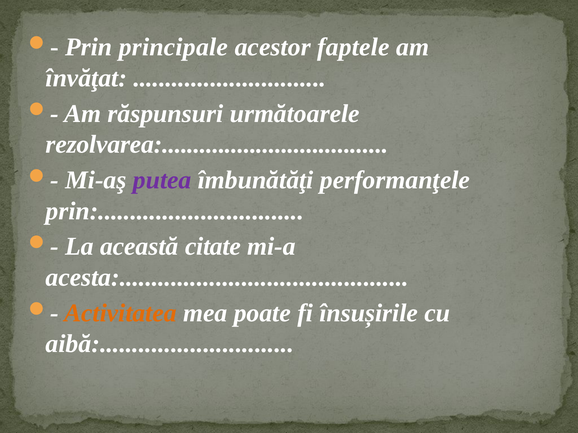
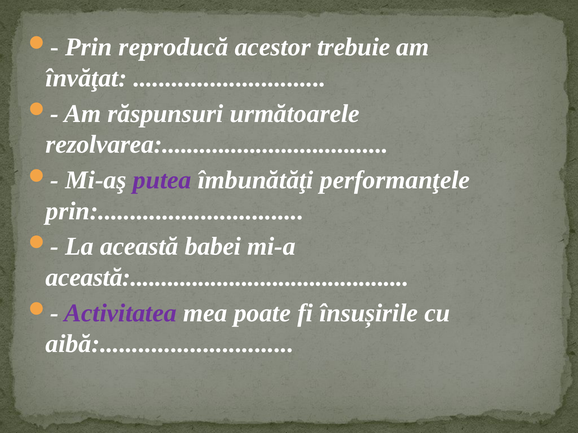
principale: principale -> reproducă
faptele: faptele -> trebuie
citate: citate -> babei
acesta at (227, 278): acesta -> această
Activitatea colour: orange -> purple
